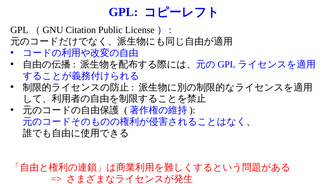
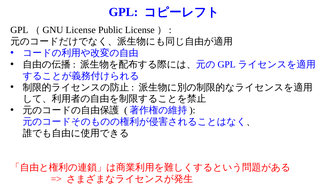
Citation at (81, 30): Citation -> License
